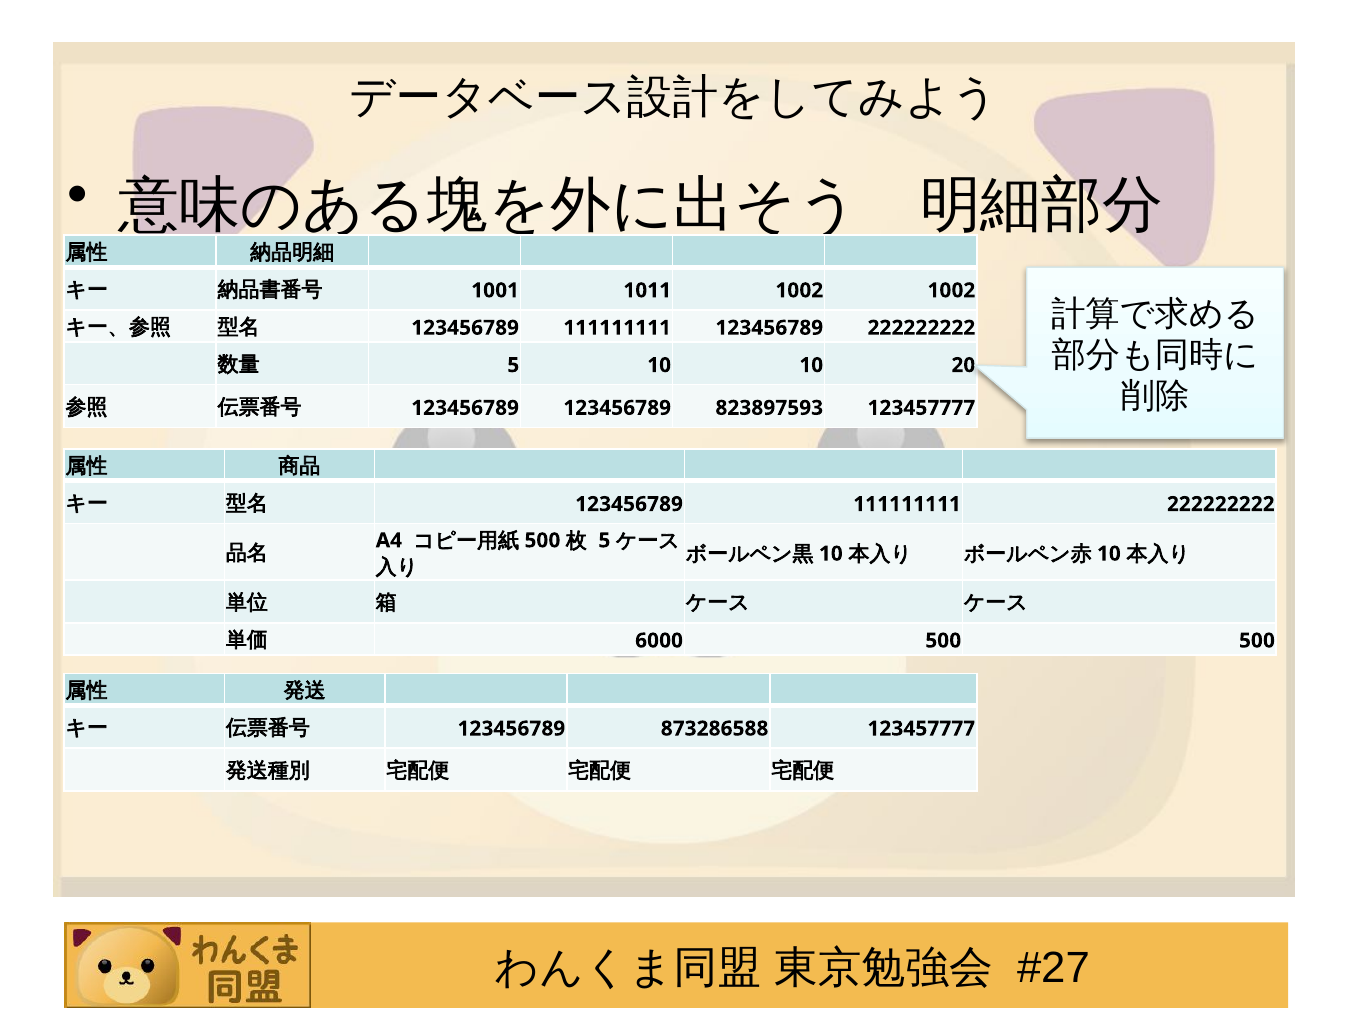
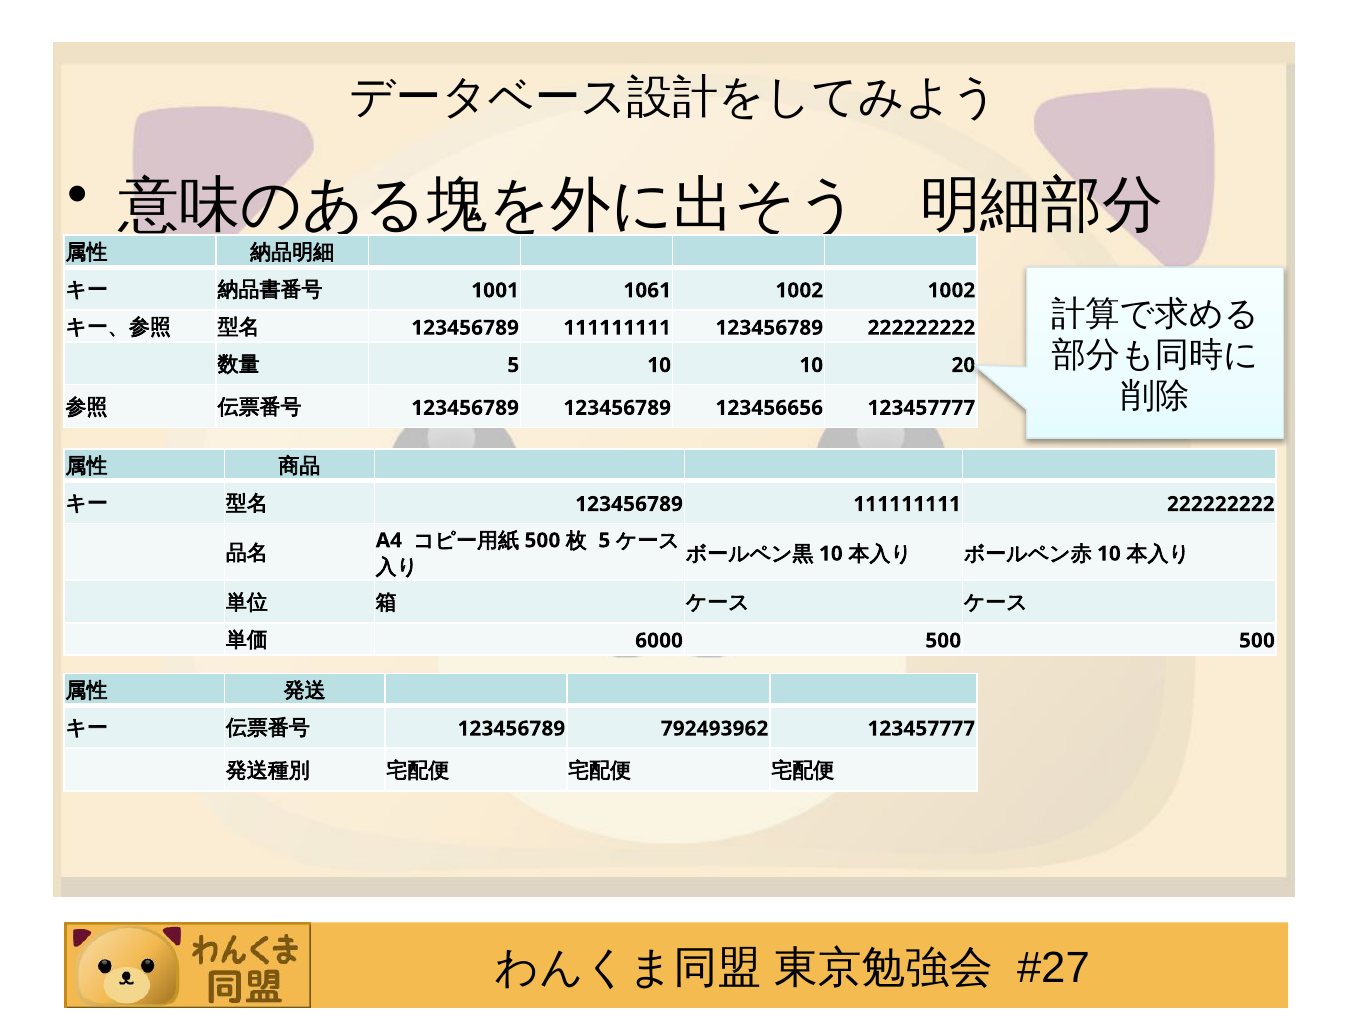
1011: 1011 -> 1061
823897593: 823897593 -> 123456656
873286588: 873286588 -> 792493962
